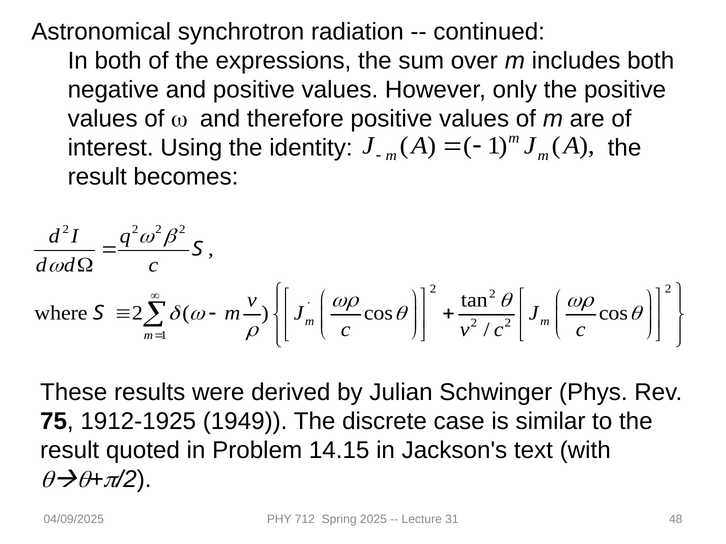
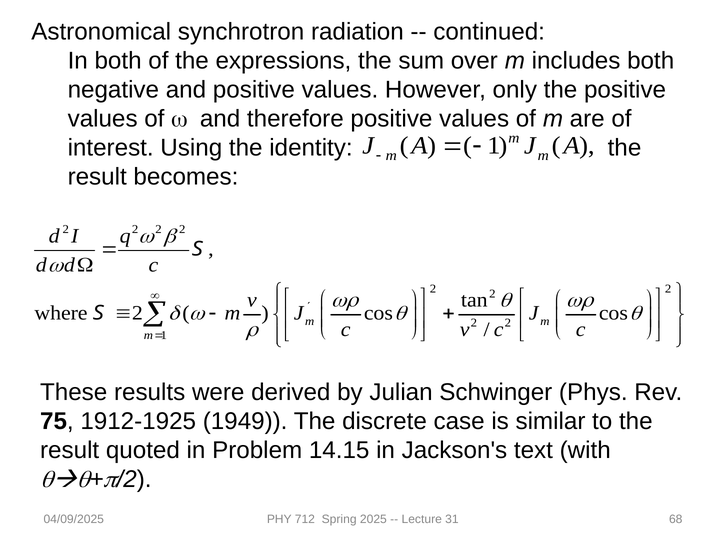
48: 48 -> 68
